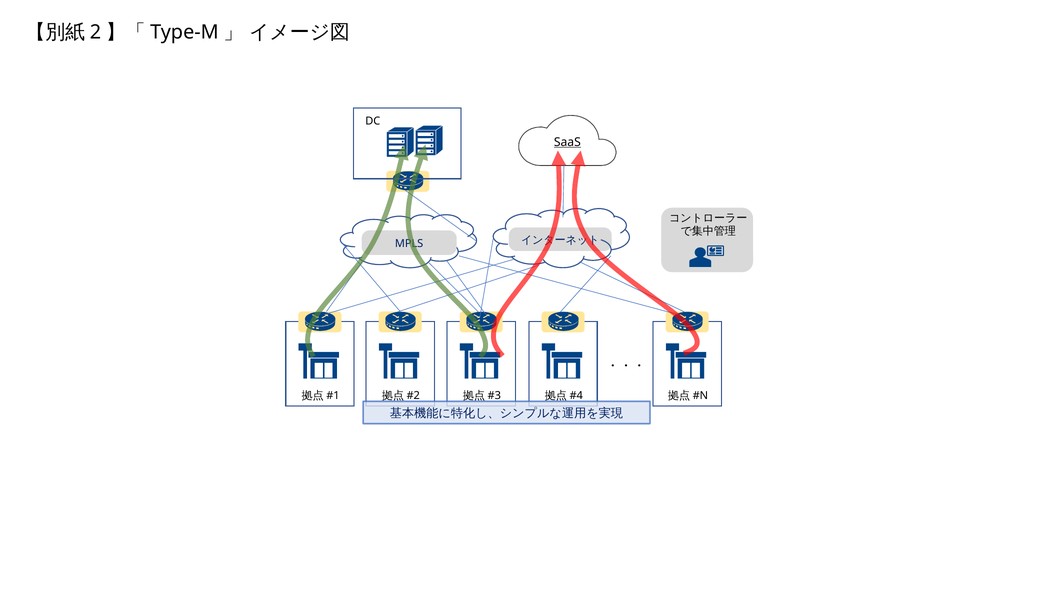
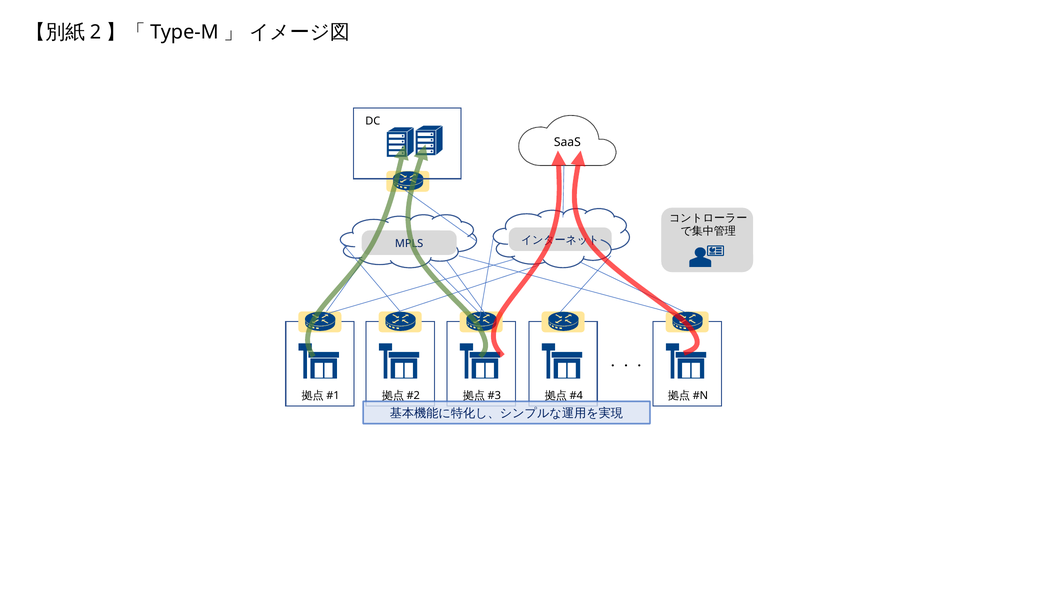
SaaS underline: present -> none
